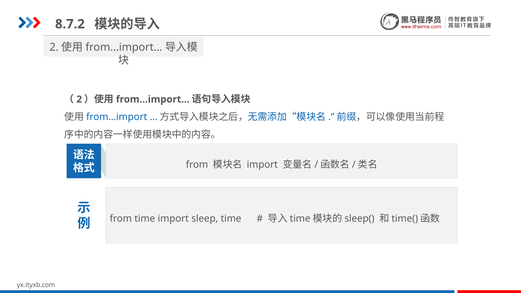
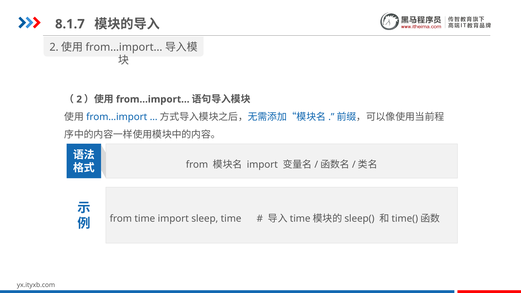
8.7.2: 8.7.2 -> 8.1.7
